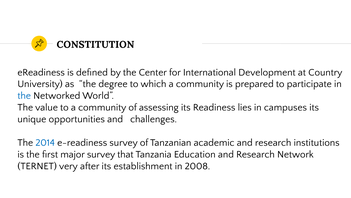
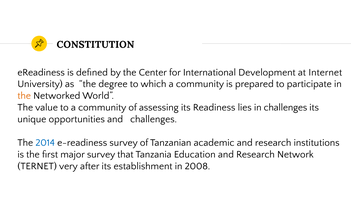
Country: Country -> Internet
the at (24, 95) colour: blue -> orange
in campuses: campuses -> challenges
